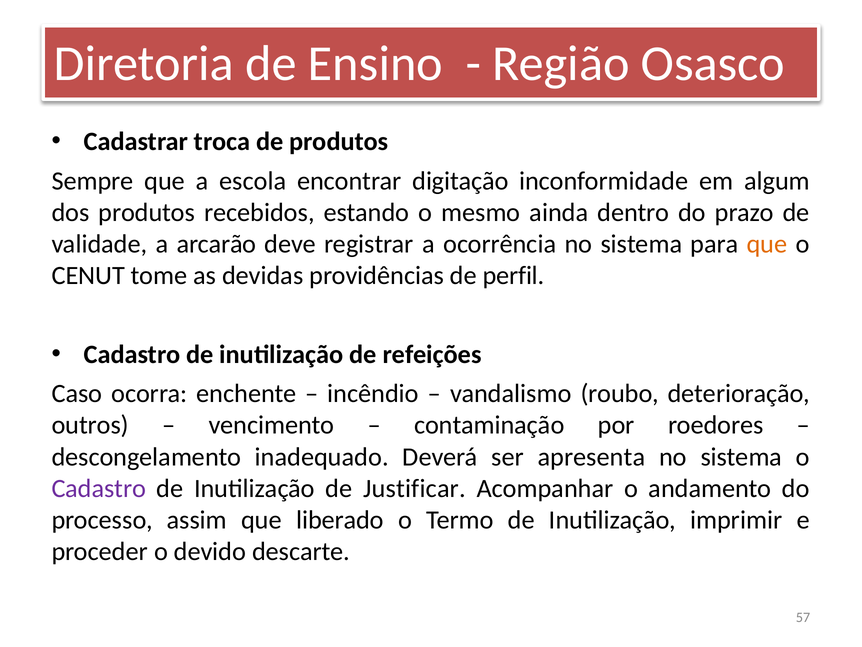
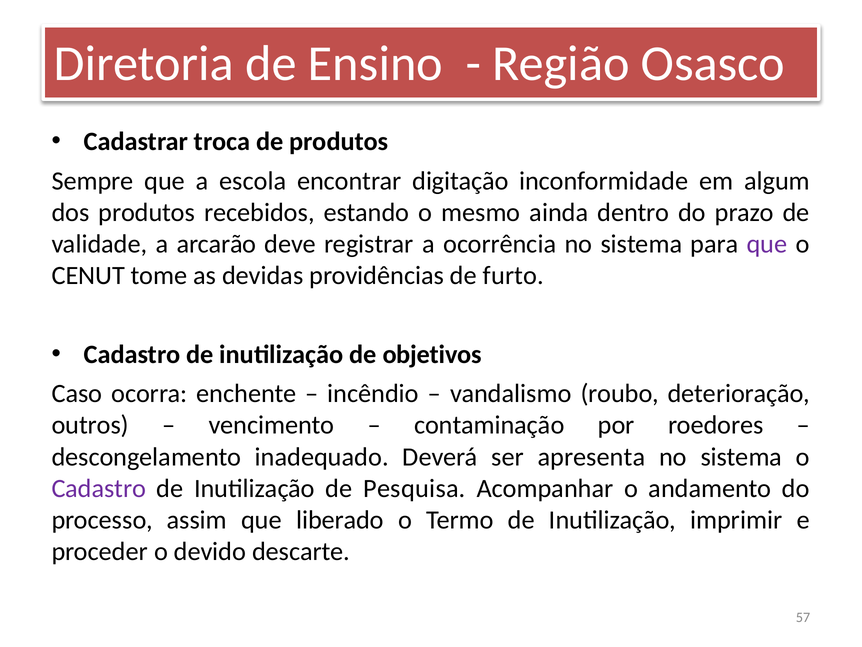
que at (767, 244) colour: orange -> purple
perfil: perfil -> furto
refeições: refeições -> objetivos
Justificar: Justificar -> Pesquisa
